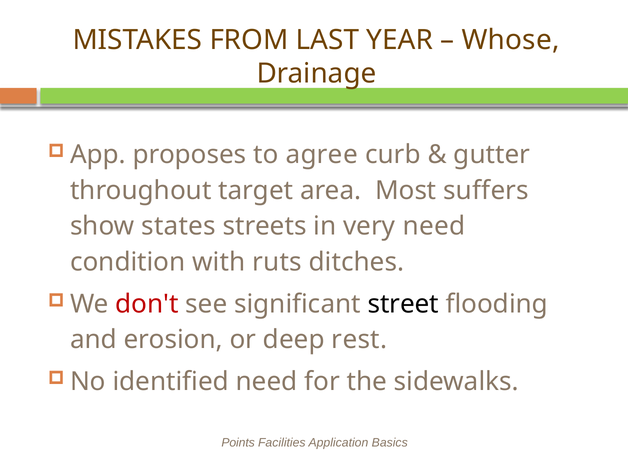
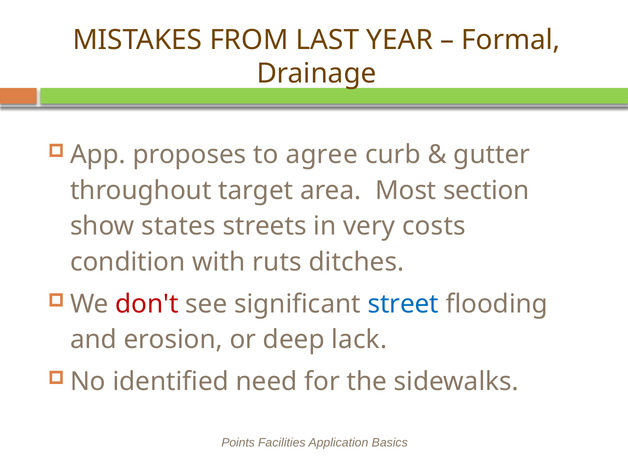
Whose: Whose -> Formal
suffers: suffers -> section
very need: need -> costs
street colour: black -> blue
rest: rest -> lack
